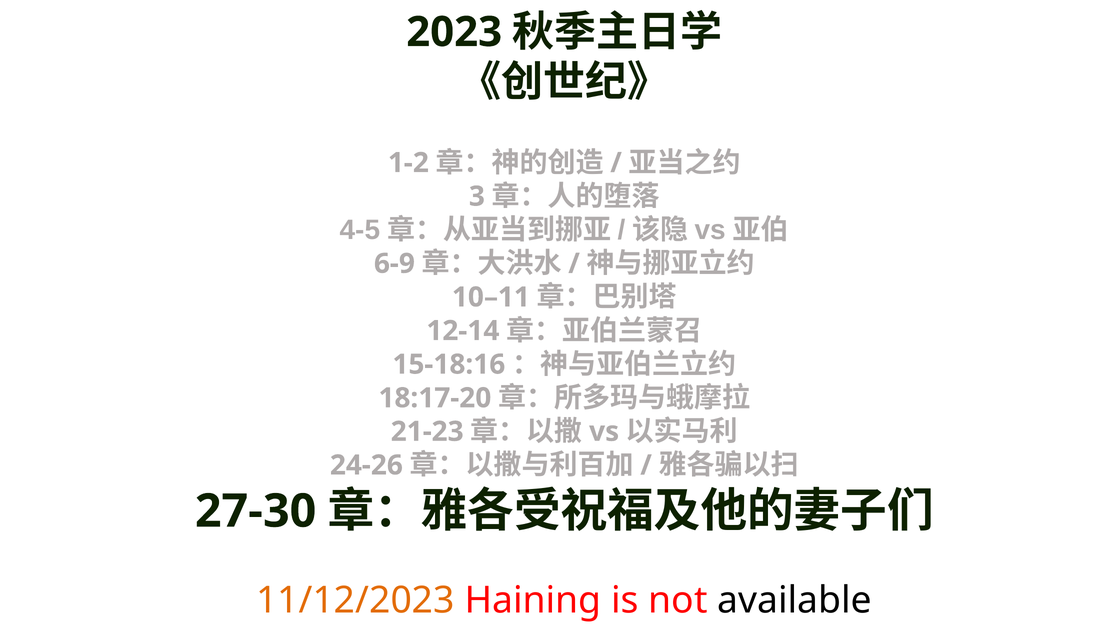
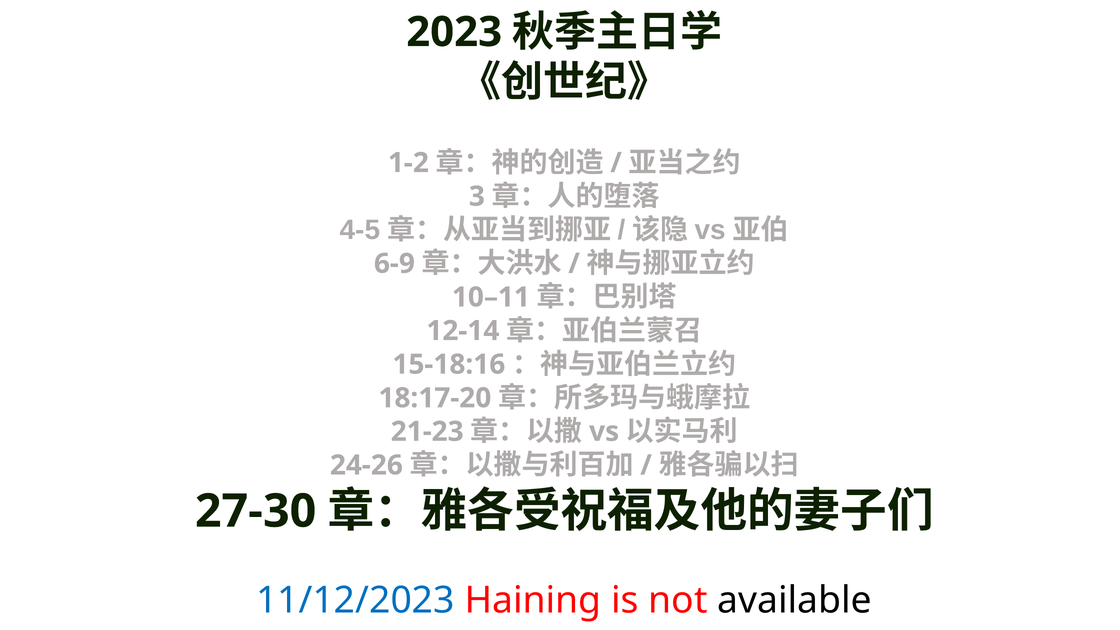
11/12/2023 colour: orange -> blue
